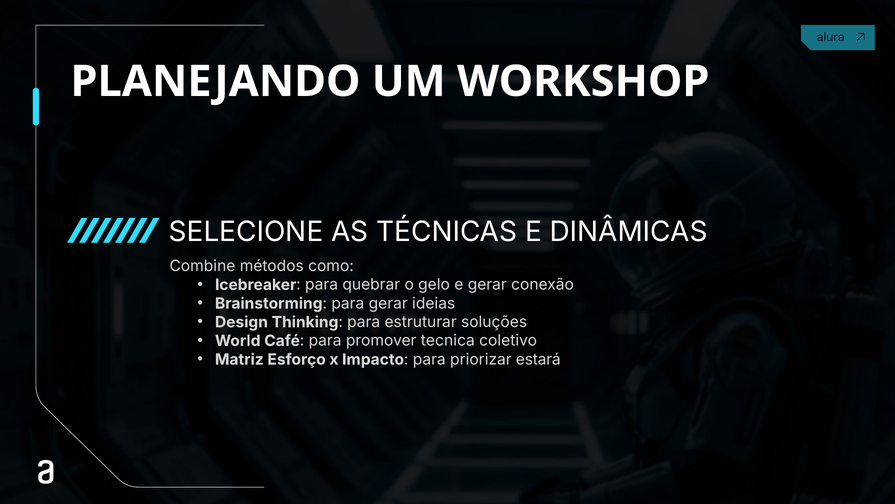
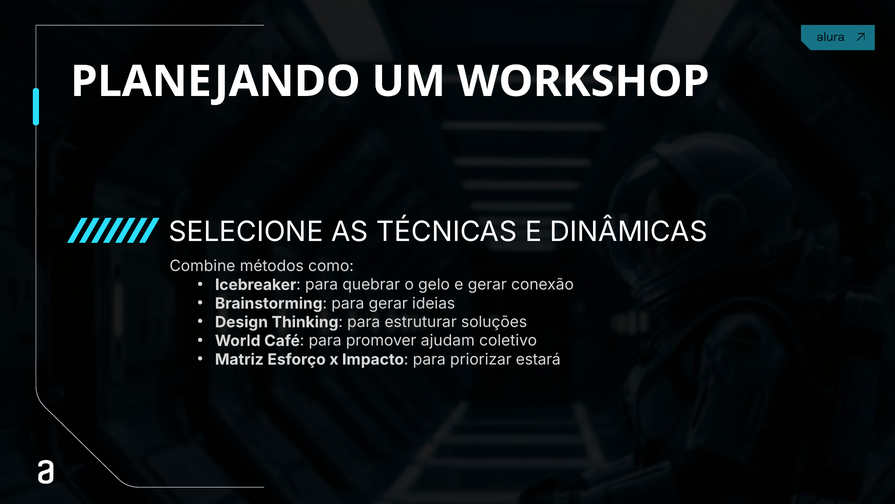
tecnica: tecnica -> ajudam
